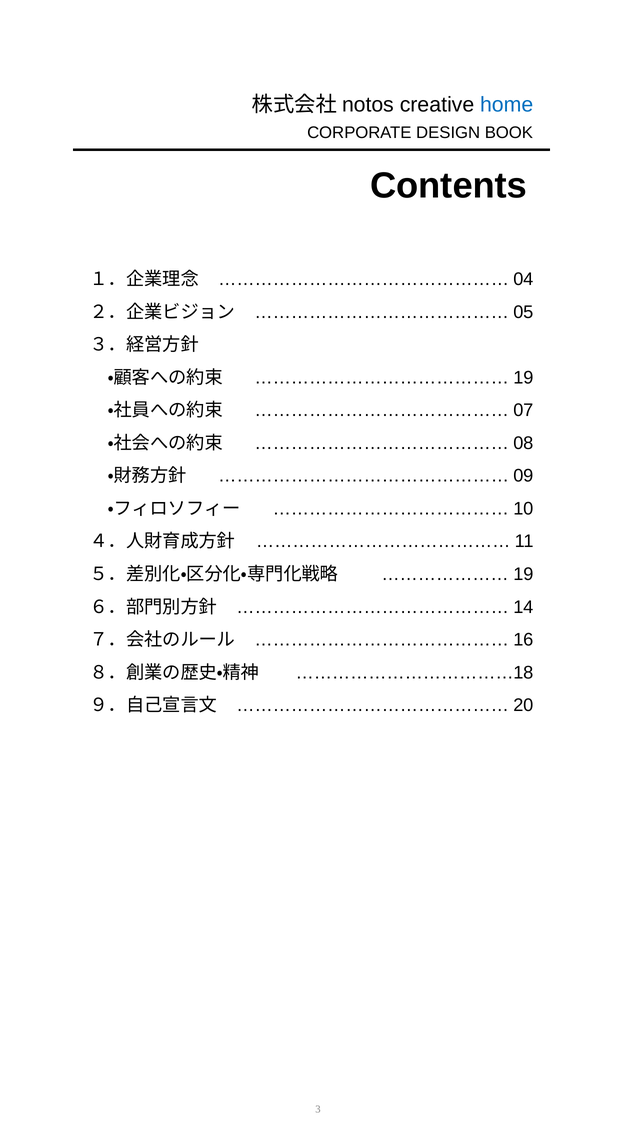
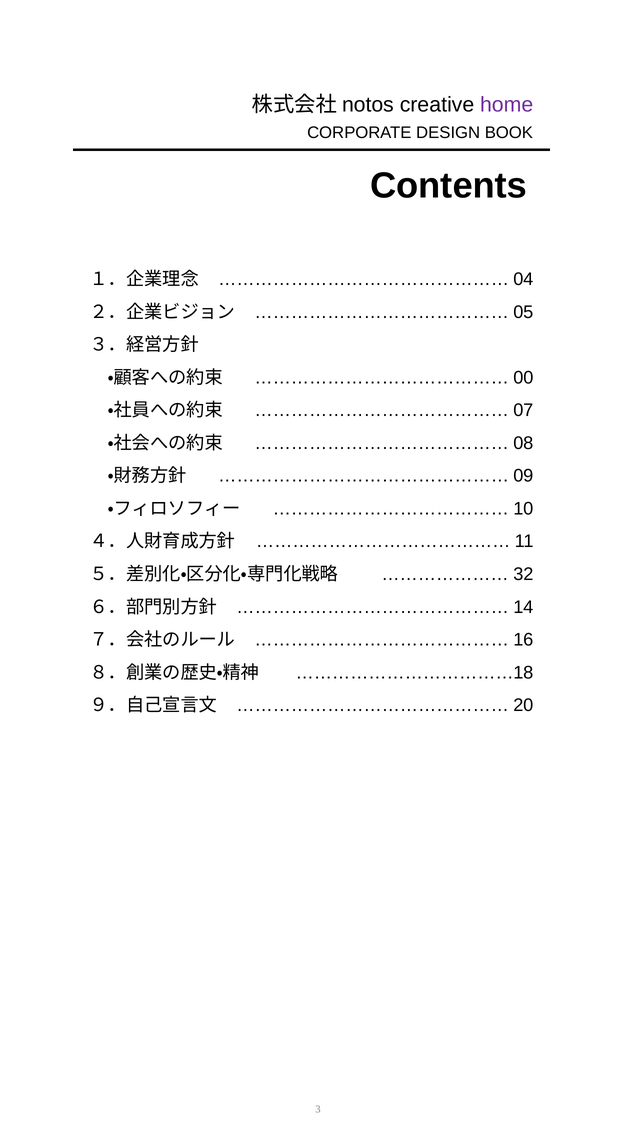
home colour: blue -> purple
19 at (523, 377): 19 -> 00
19 at (523, 574): 19 -> 32
